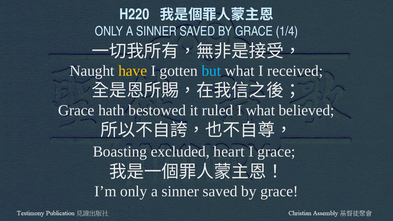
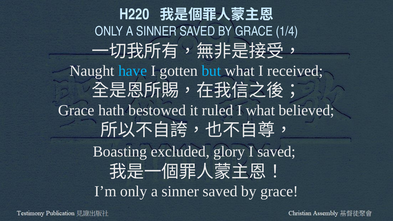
have colour: yellow -> light blue
heart: heart -> glory
I grace: grace -> saved
